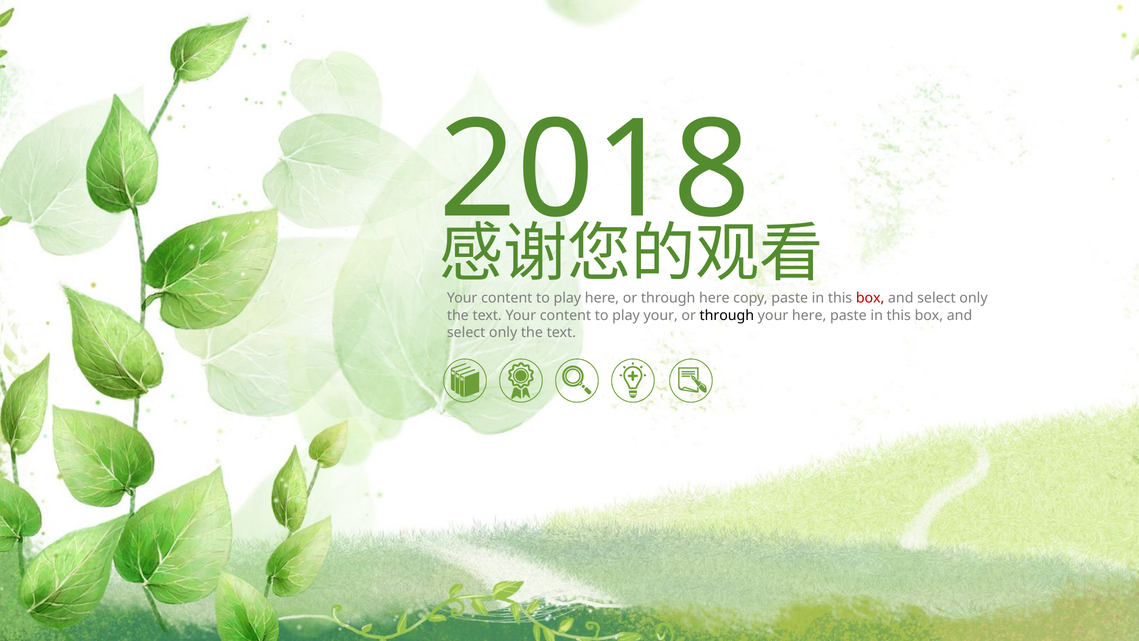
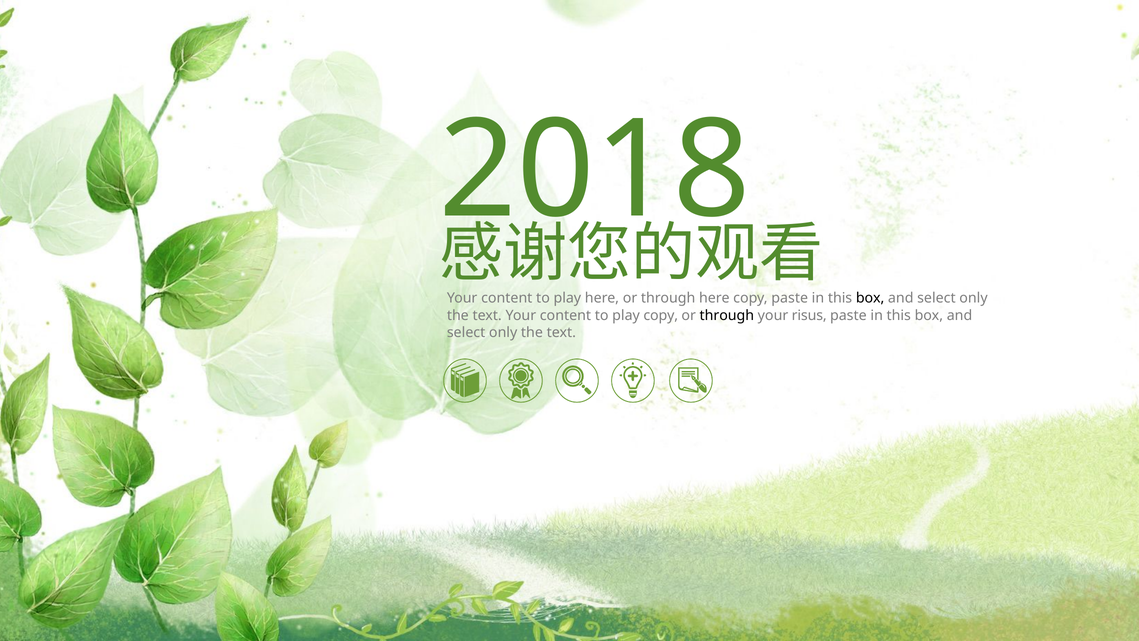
box at (870, 298) colour: red -> black
play your: your -> copy
your here: here -> risus
